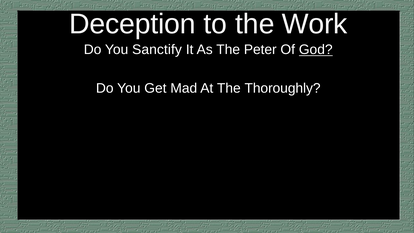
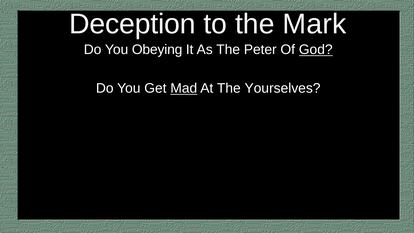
Work: Work -> Mark
Sanctify: Sanctify -> Obeying
Mad underline: none -> present
Thoroughly: Thoroughly -> Yourselves
